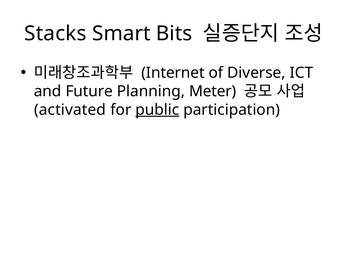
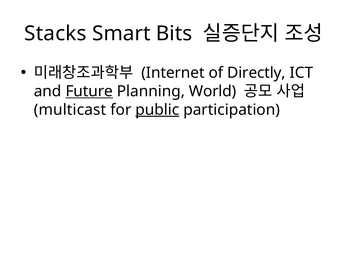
Diverse: Diverse -> Directly
Future underline: none -> present
Meter: Meter -> World
activated: activated -> multicast
